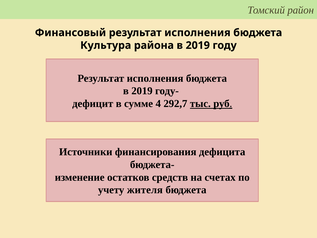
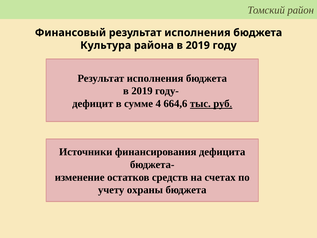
292,7: 292,7 -> 664,6
жителя: жителя -> охраны
